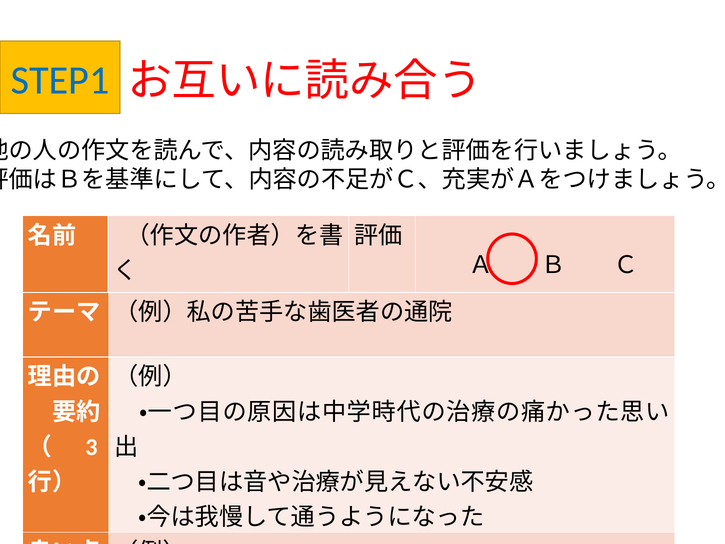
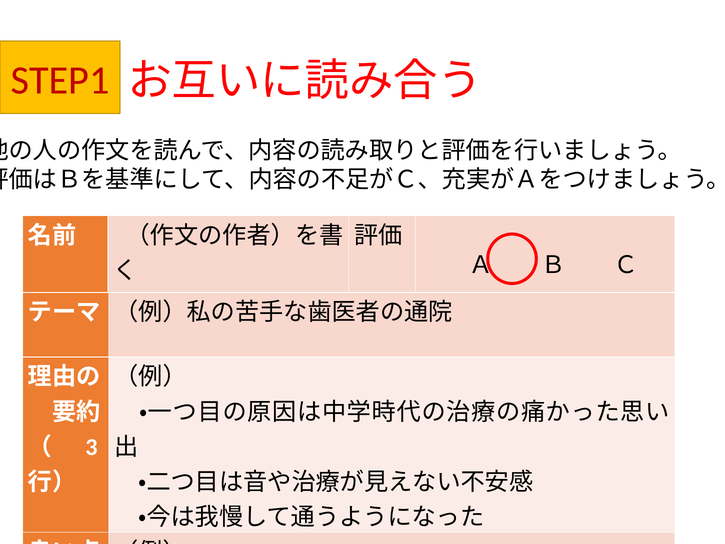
STEP1 colour: blue -> red
